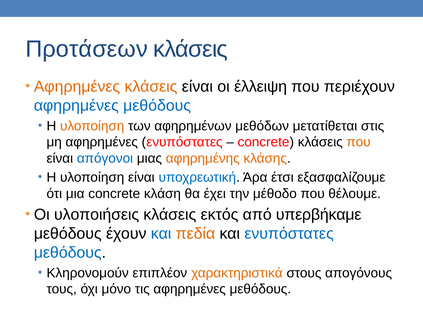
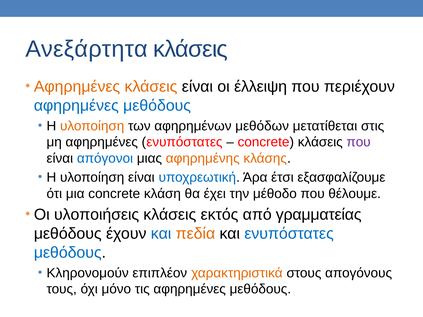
Προτάσεων: Προτάσεων -> Ανεξάρτητα
που at (359, 142) colour: orange -> purple
υπερβήκαμε: υπερβήκαμε -> γραμματείας
